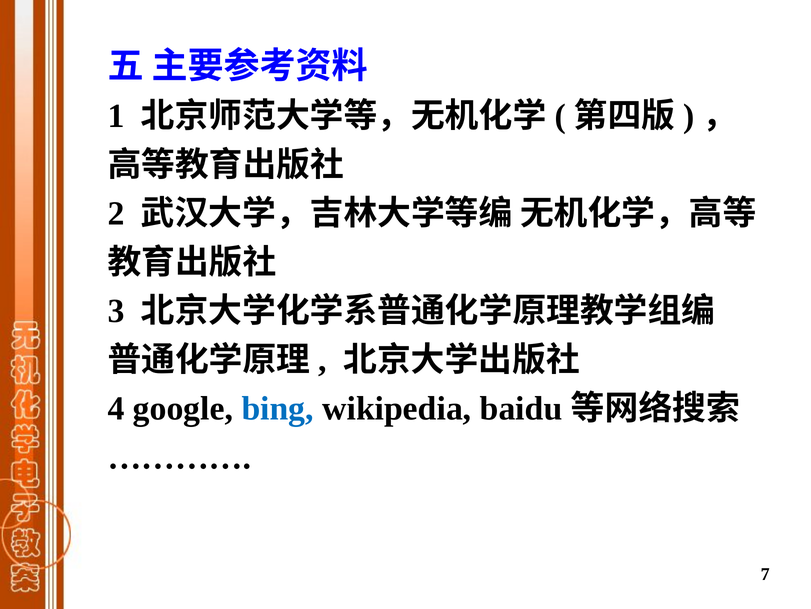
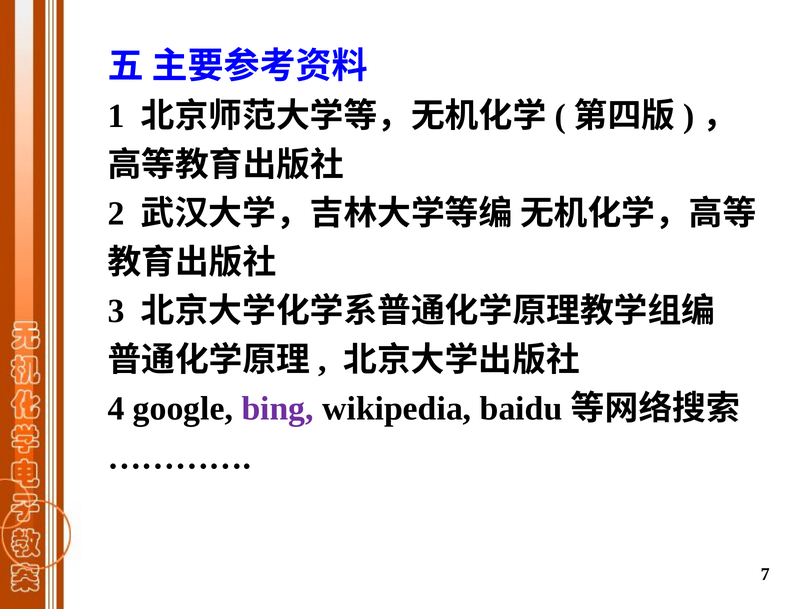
bing colour: blue -> purple
